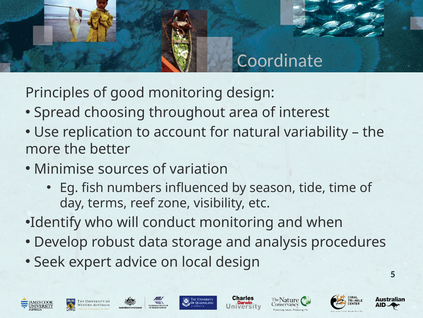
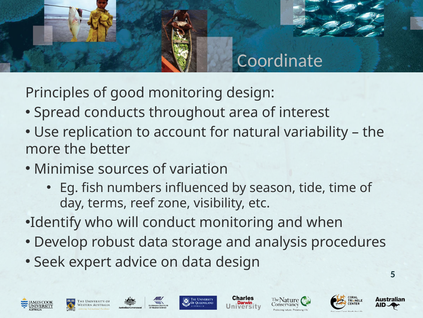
choosing: choosing -> conducts
on local: local -> data
